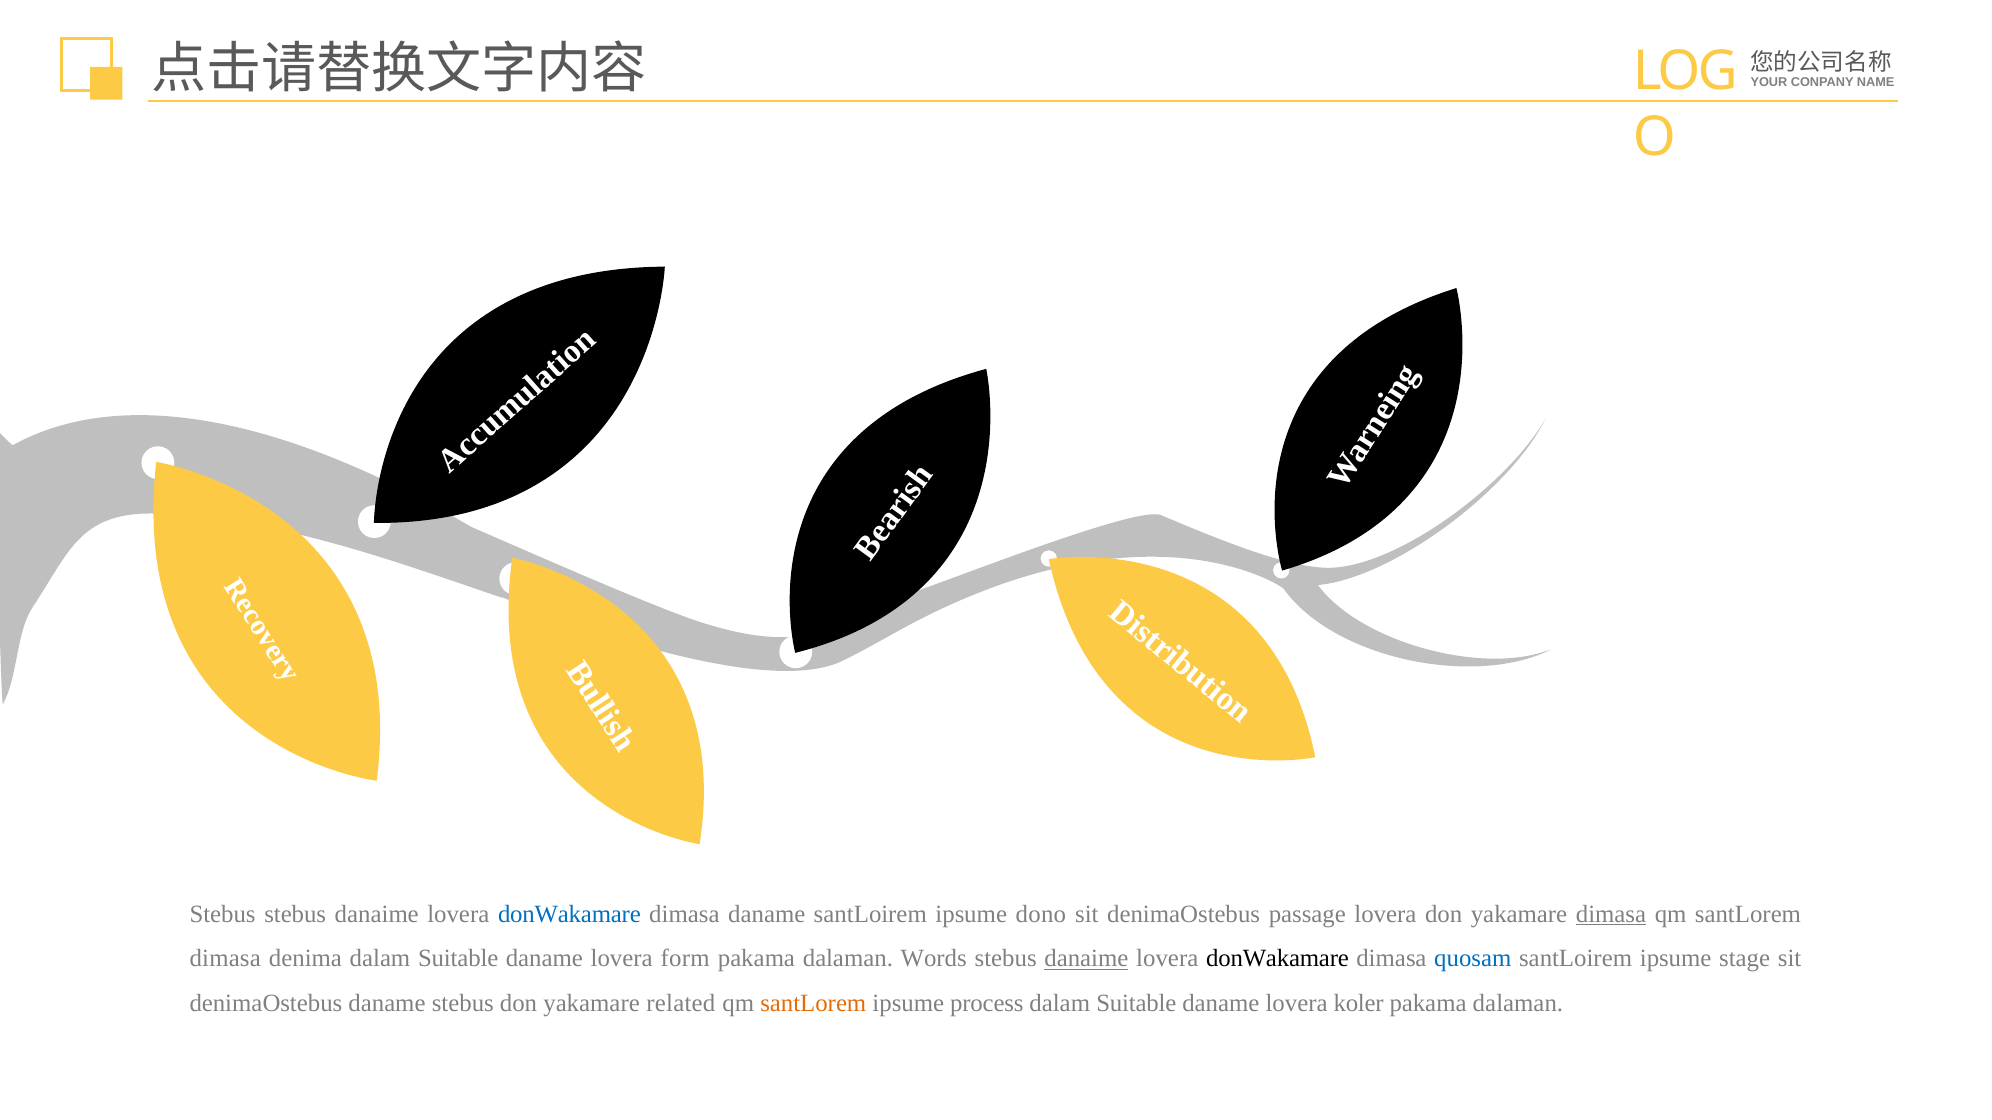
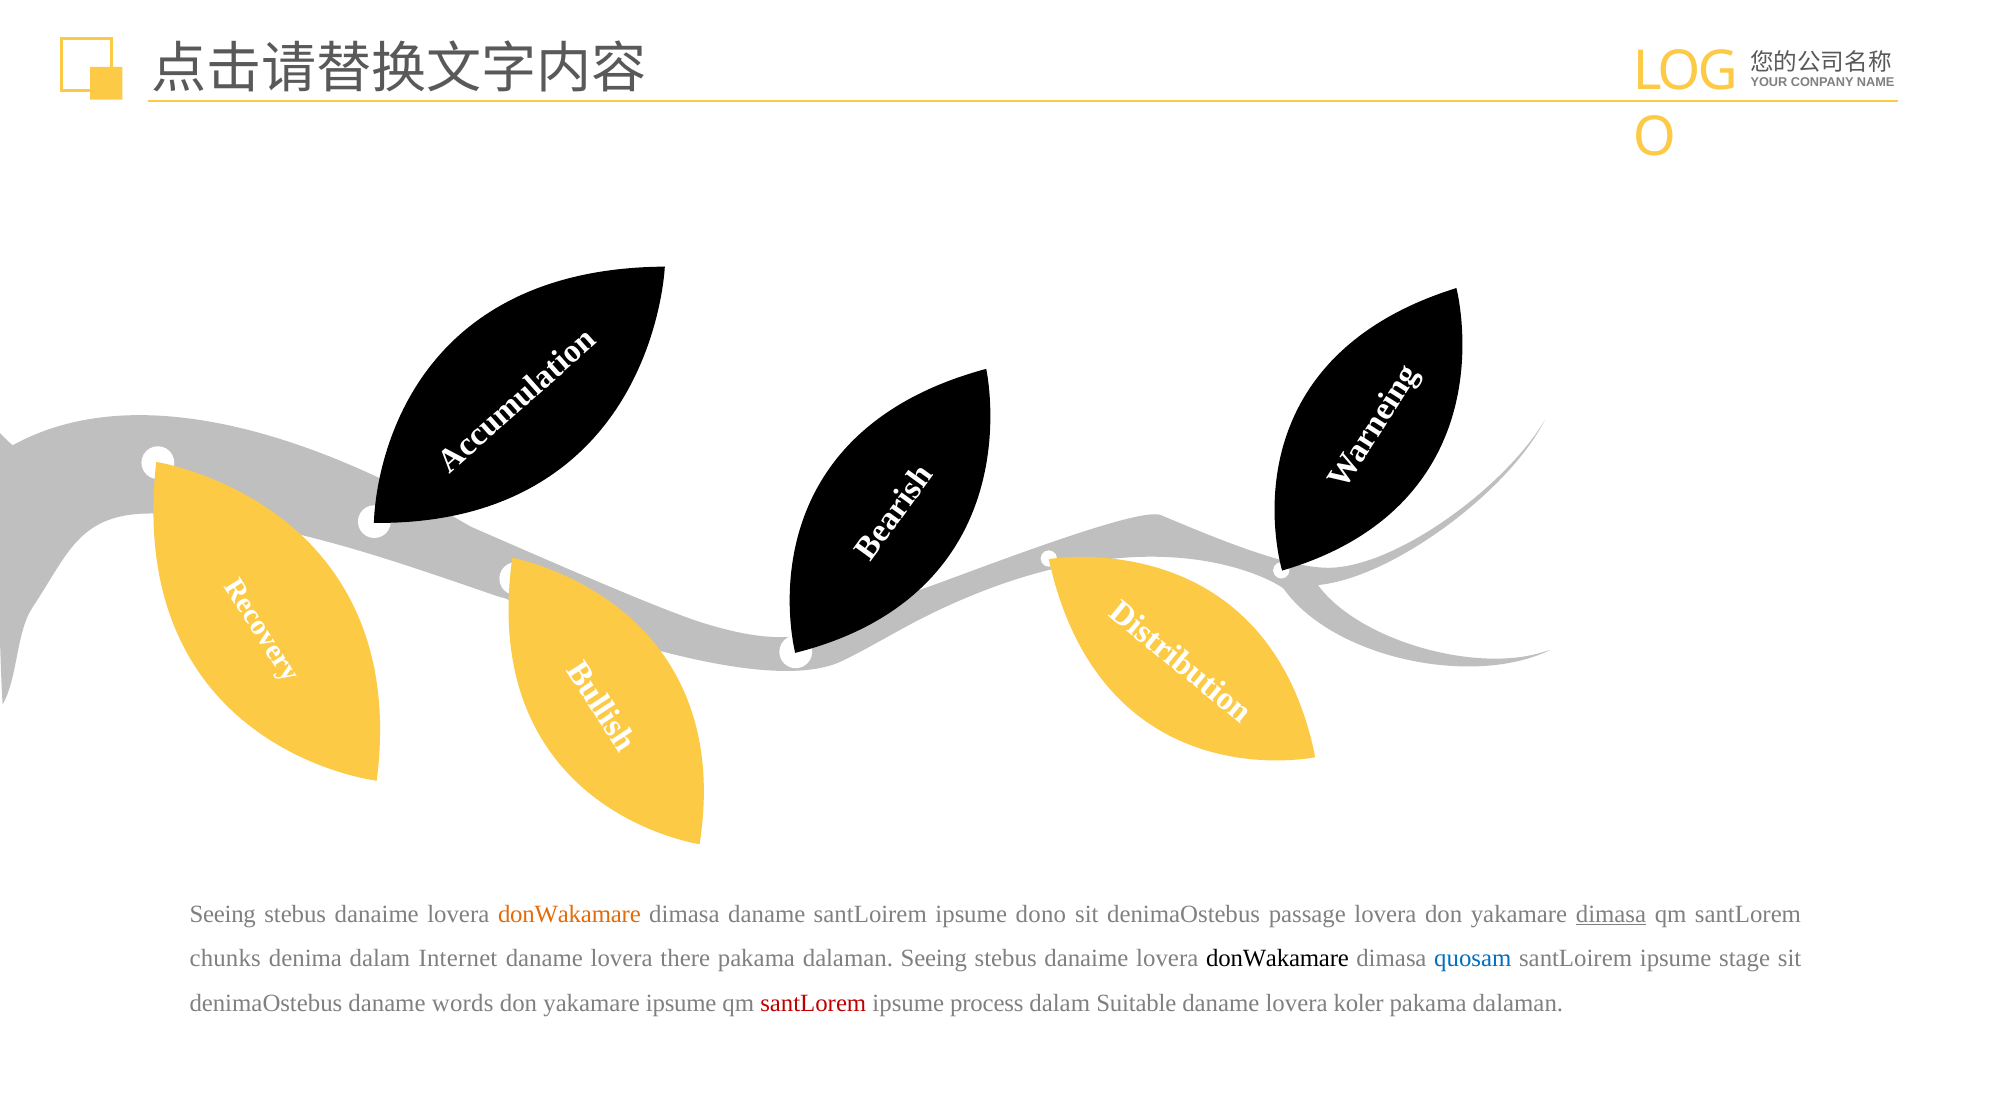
Stebus at (223, 914): Stebus -> Seeing
donWakamare at (569, 914) colour: blue -> orange
dimasa at (225, 959): dimasa -> chunks
denima dalam Suitable: Suitable -> Internet
form: form -> there
dalaman Words: Words -> Seeing
danaime at (1086, 959) underline: present -> none
daname stebus: stebus -> words
yakamare related: related -> ipsume
santLorem at (813, 1004) colour: orange -> red
